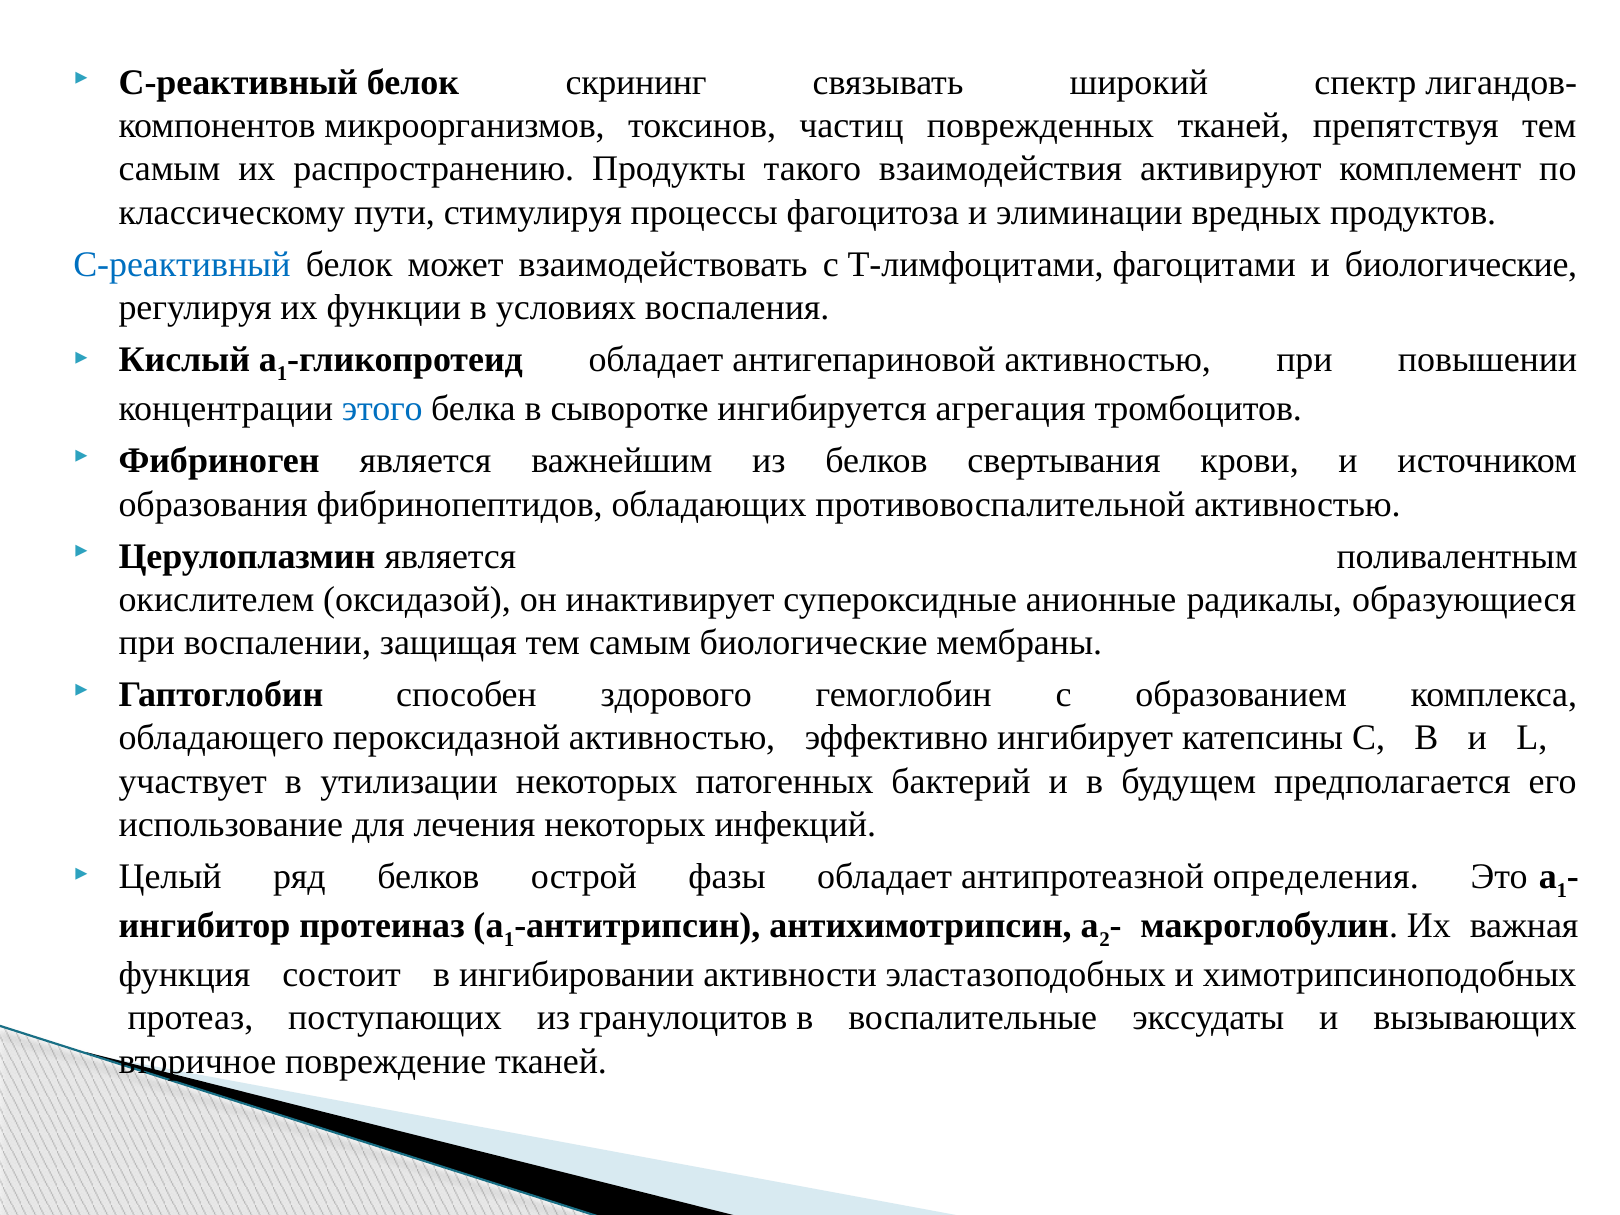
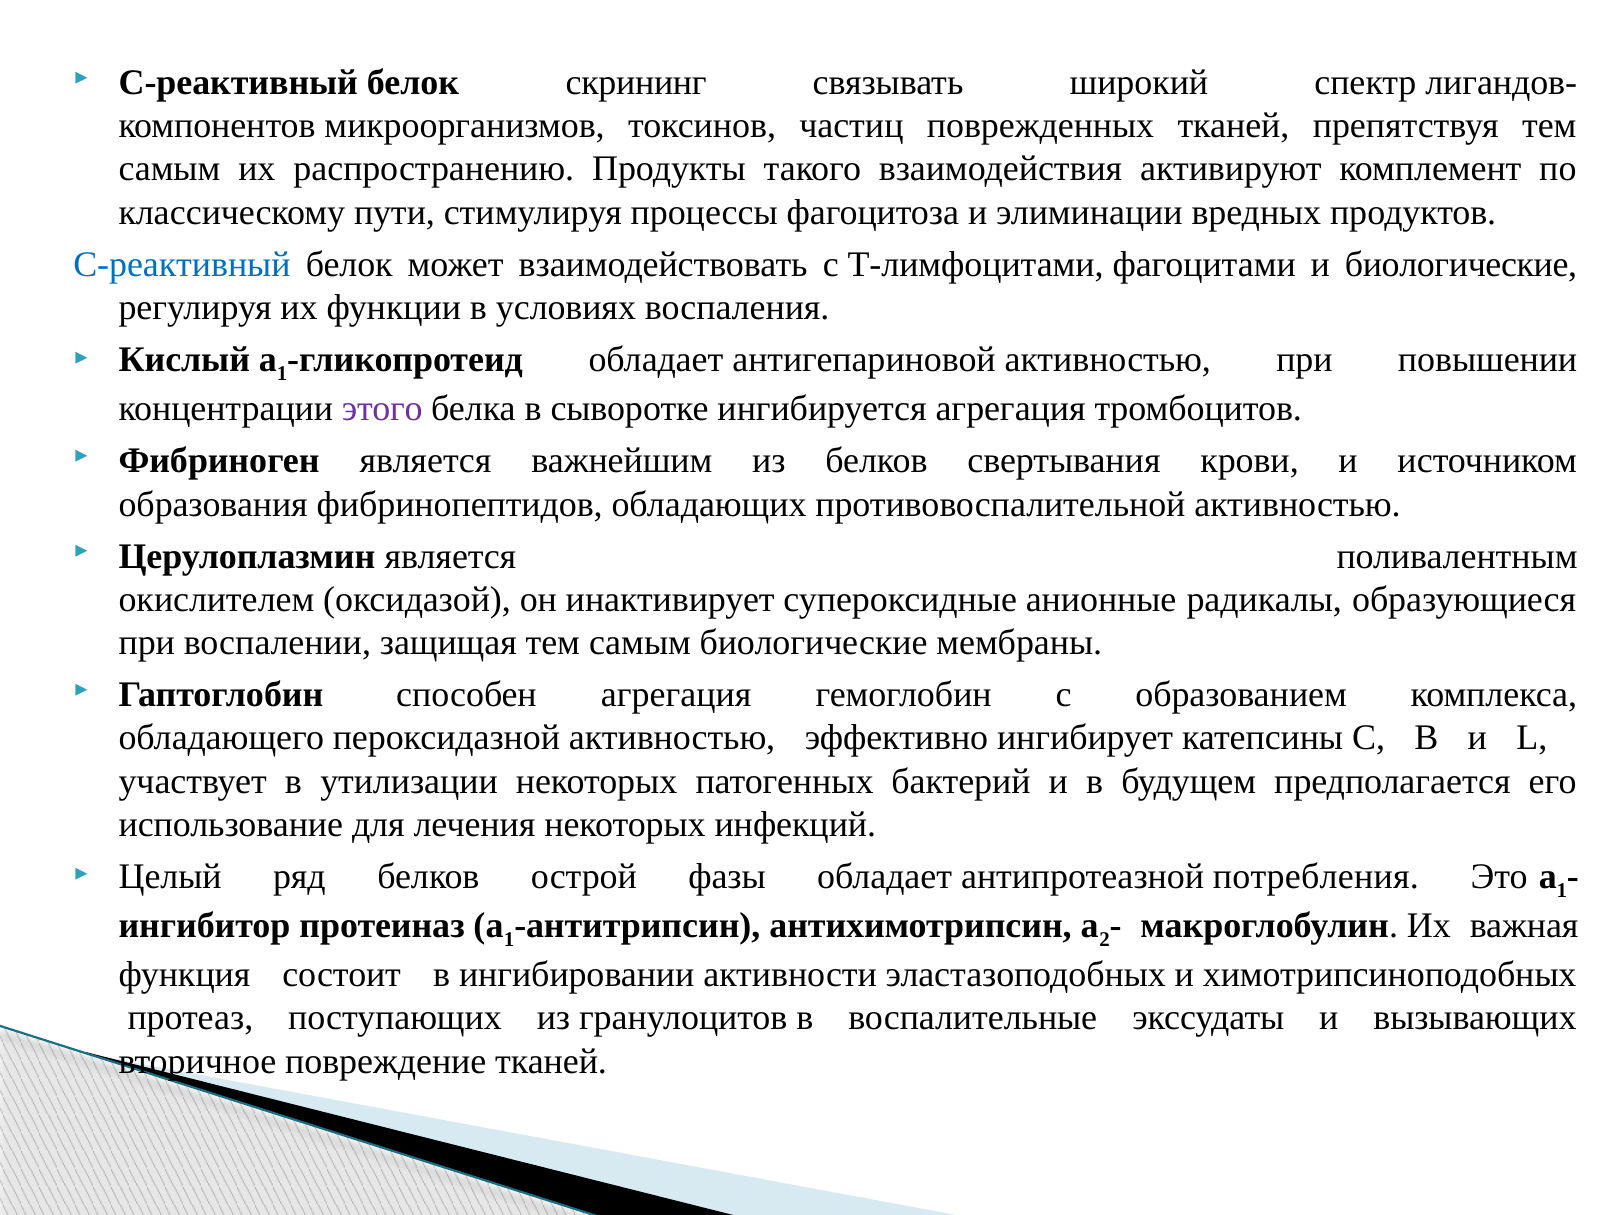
этого colour: blue -> purple
способен здорового: здорового -> агрегация
определения: определения -> потребления
